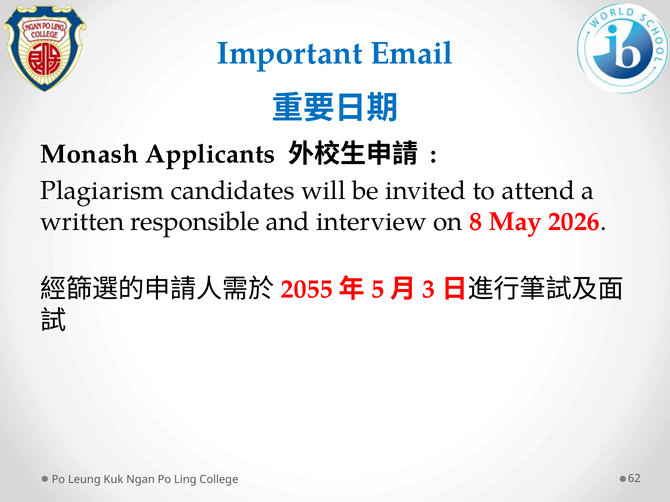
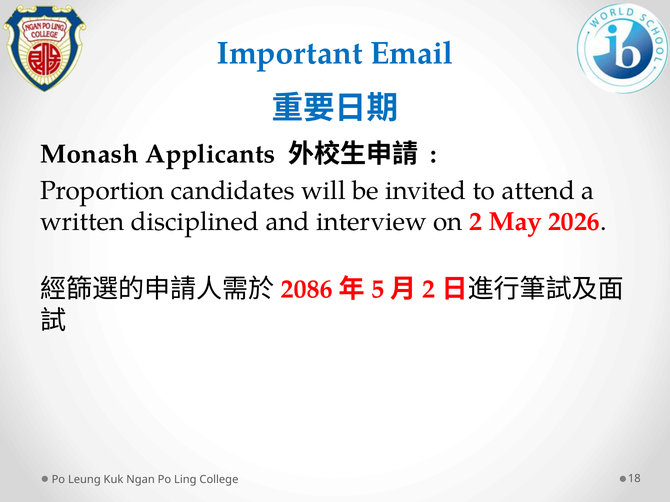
Plagiarism: Plagiarism -> Proportion
responsible: responsible -> disciplined
on 8: 8 -> 2
2055: 2055 -> 2086
3 at (429, 290): 3 -> 2
62: 62 -> 18
